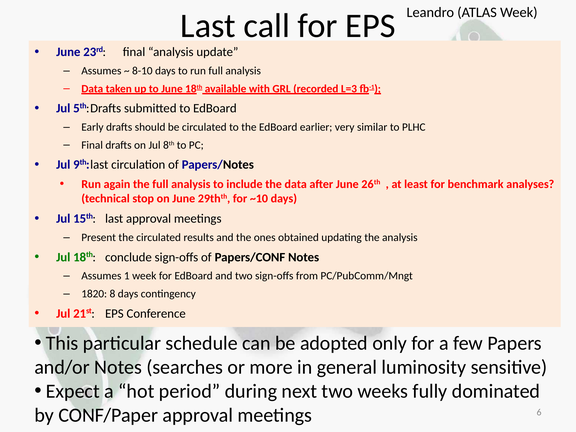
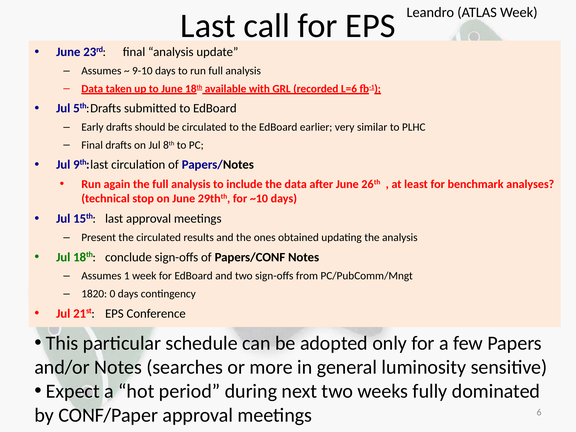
8-10: 8-10 -> 9-10
L=3: L=3 -> L=6
8: 8 -> 0
